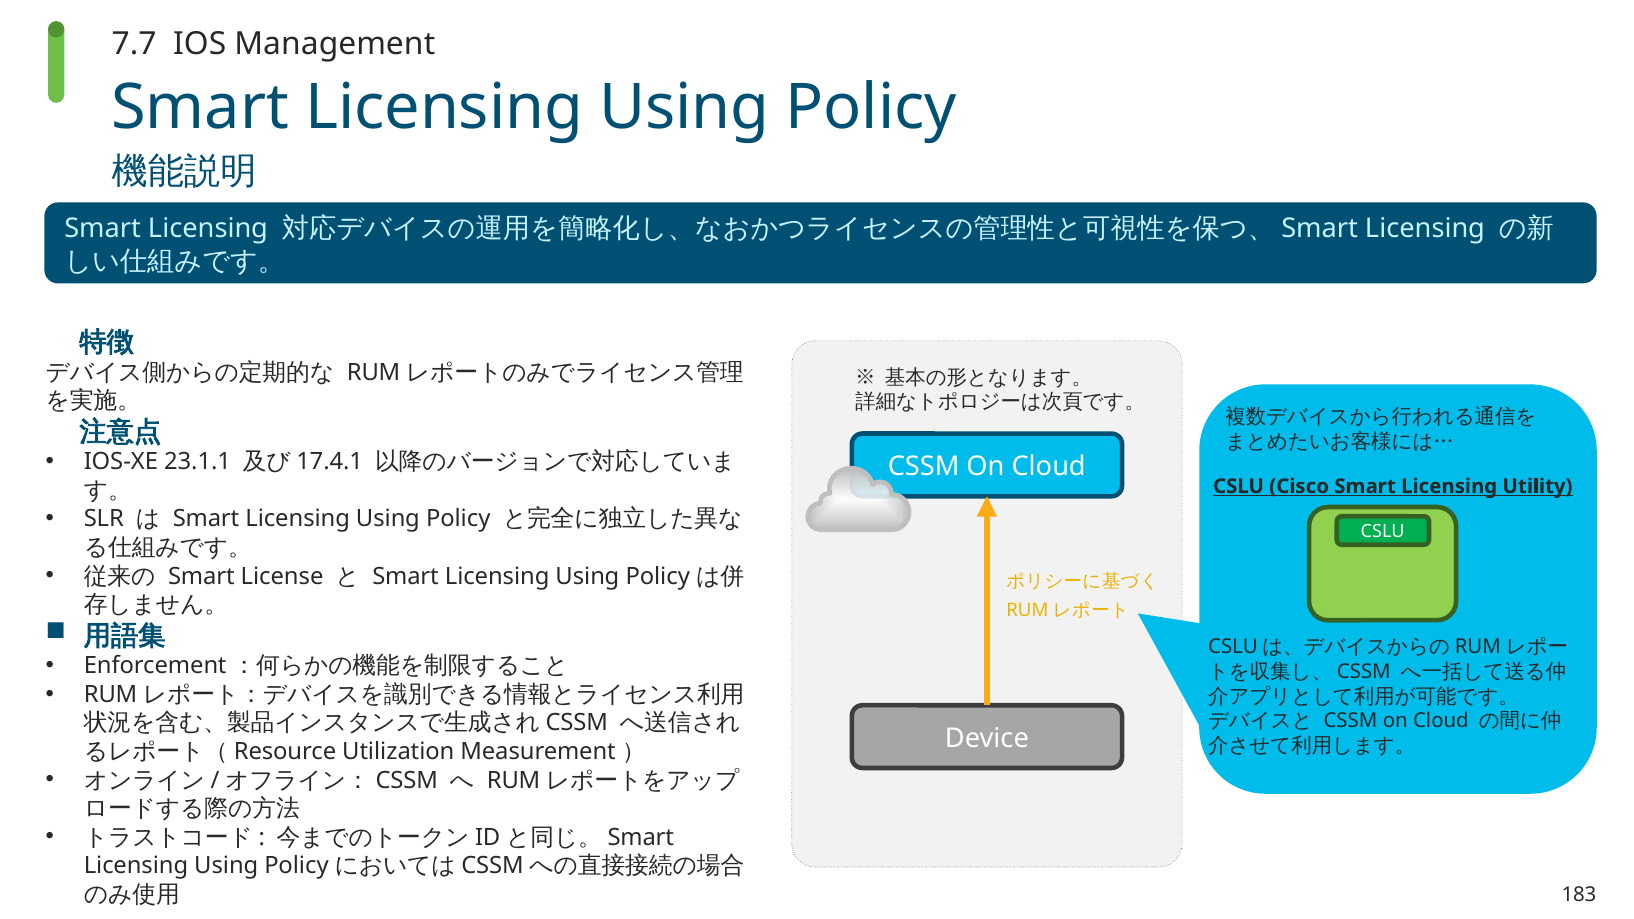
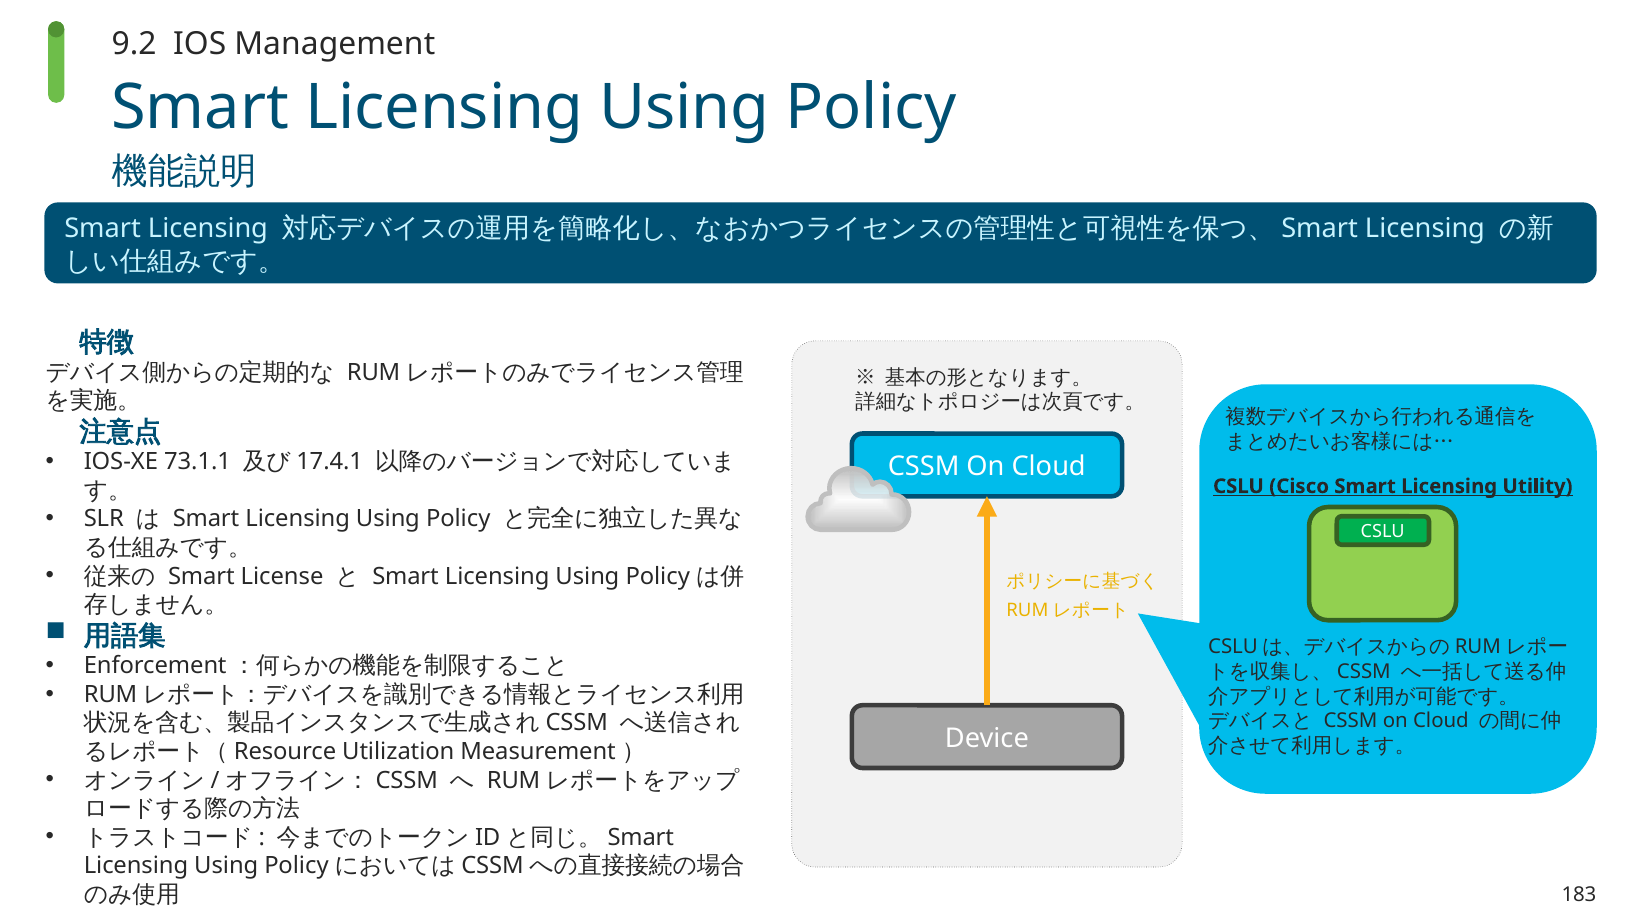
7.7: 7.7 -> 9.2
23.1.1: 23.1.1 -> 73.1.1
